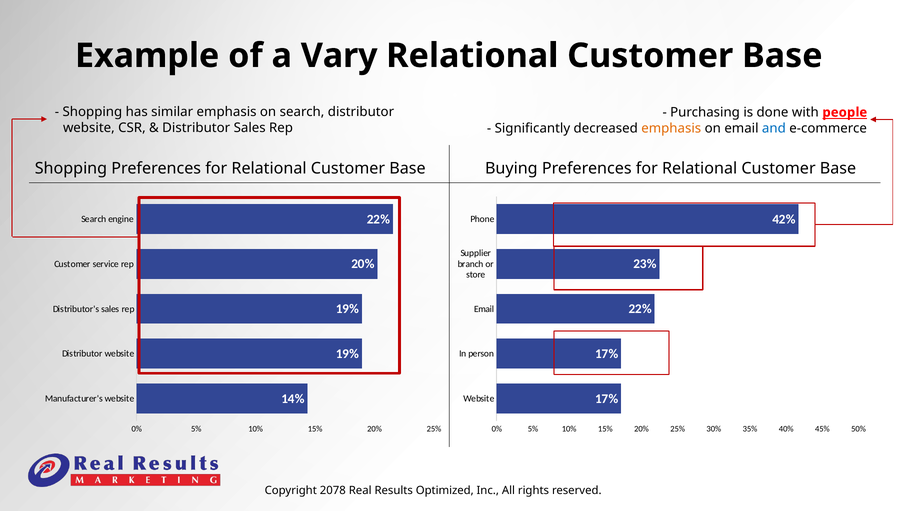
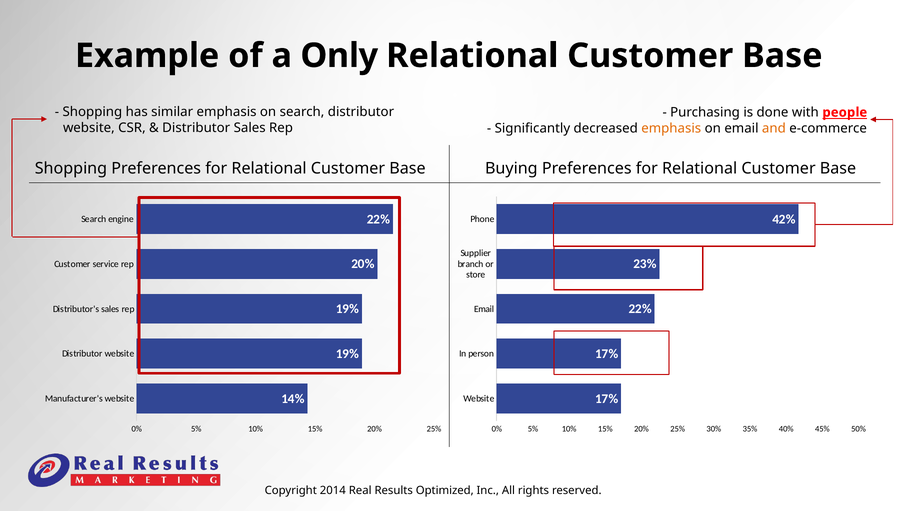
Vary: Vary -> Only
and colour: blue -> orange
2078: 2078 -> 2014
